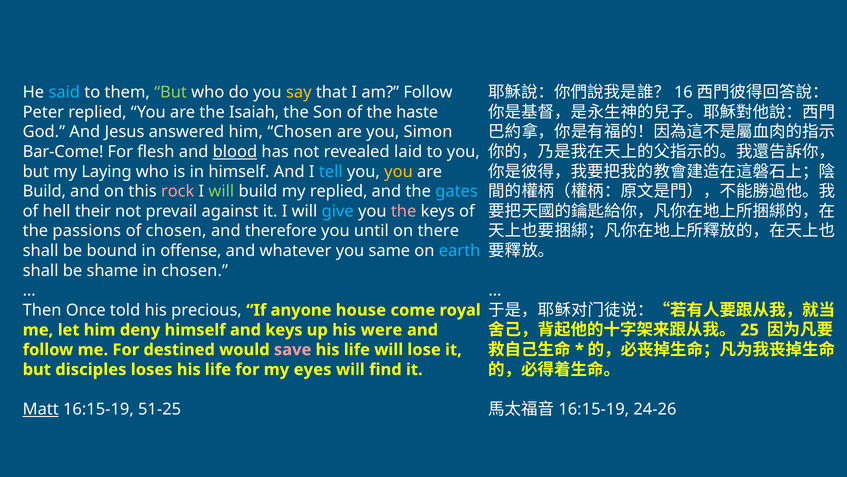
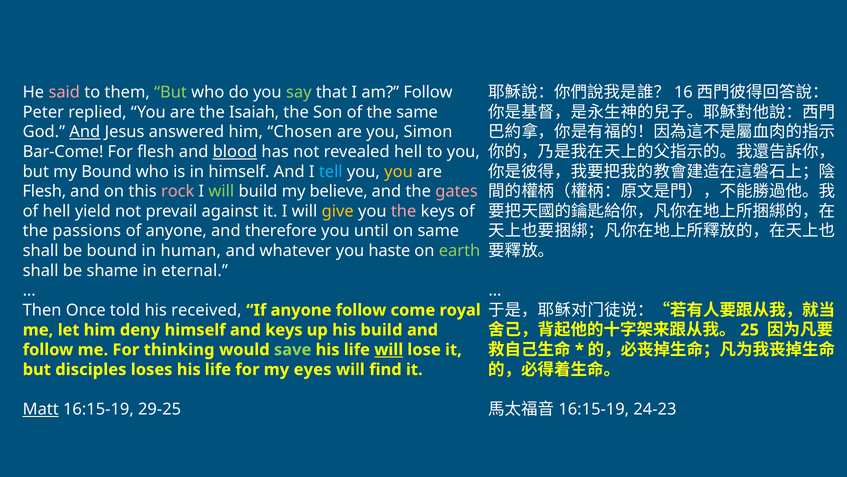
said colour: light blue -> pink
say colour: yellow -> light green
the haste: haste -> same
And at (85, 132) underline: none -> present
revealed laid: laid -> hell
my Laying: Laying -> Bound
Build at (44, 191): Build -> Flesh
my replied: replied -> believe
gates colour: light blue -> pink
their: their -> yield
give colour: light blue -> yellow
of chosen: chosen -> anyone
on there: there -> same
offense: offense -> human
same: same -> haste
earth colour: light blue -> light green
in chosen: chosen -> eternal
precious: precious -> received
anyone house: house -> follow
his were: were -> build
destined: destined -> thinking
save colour: pink -> light green
will at (389, 349) underline: none -> present
24-26: 24-26 -> 24-23
51-25: 51-25 -> 29-25
